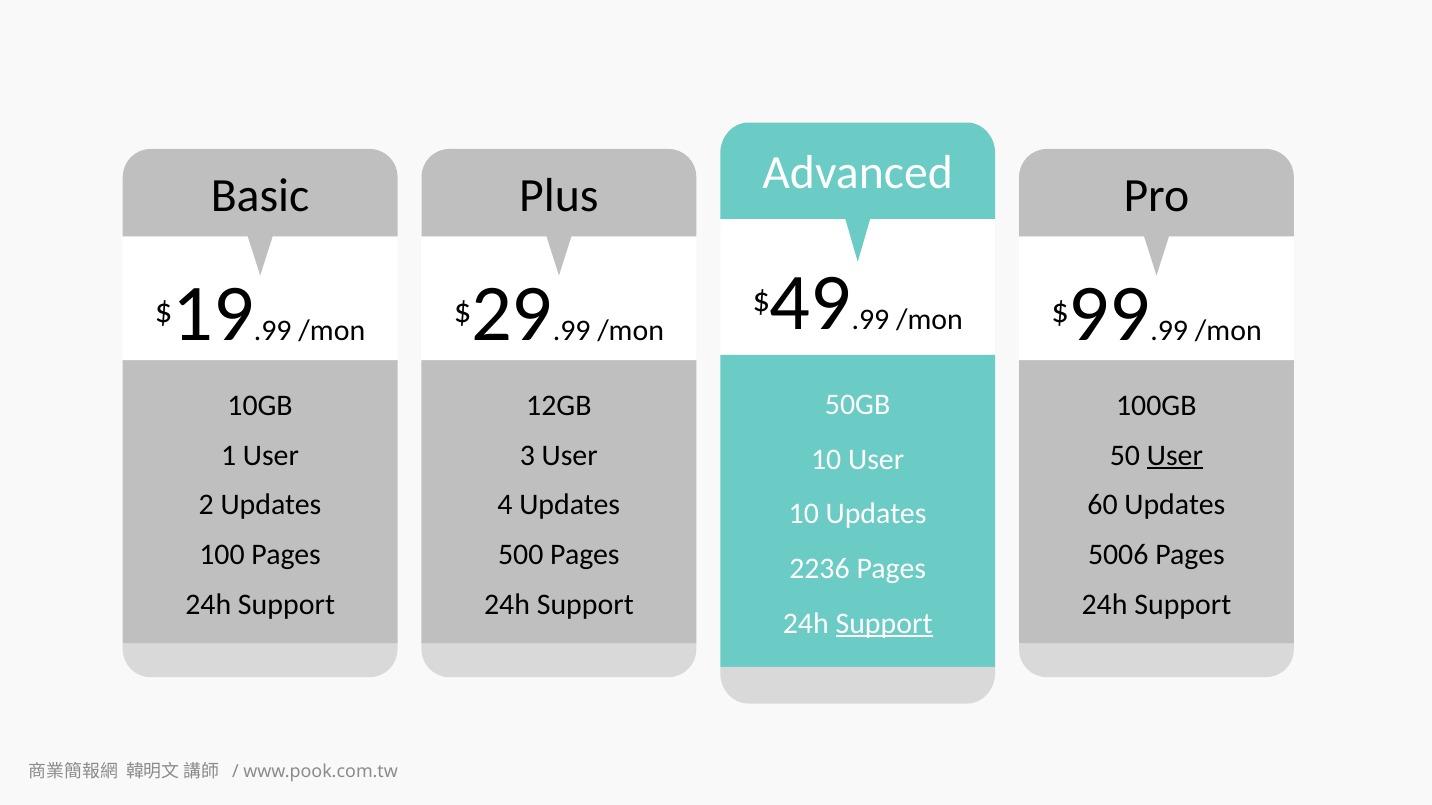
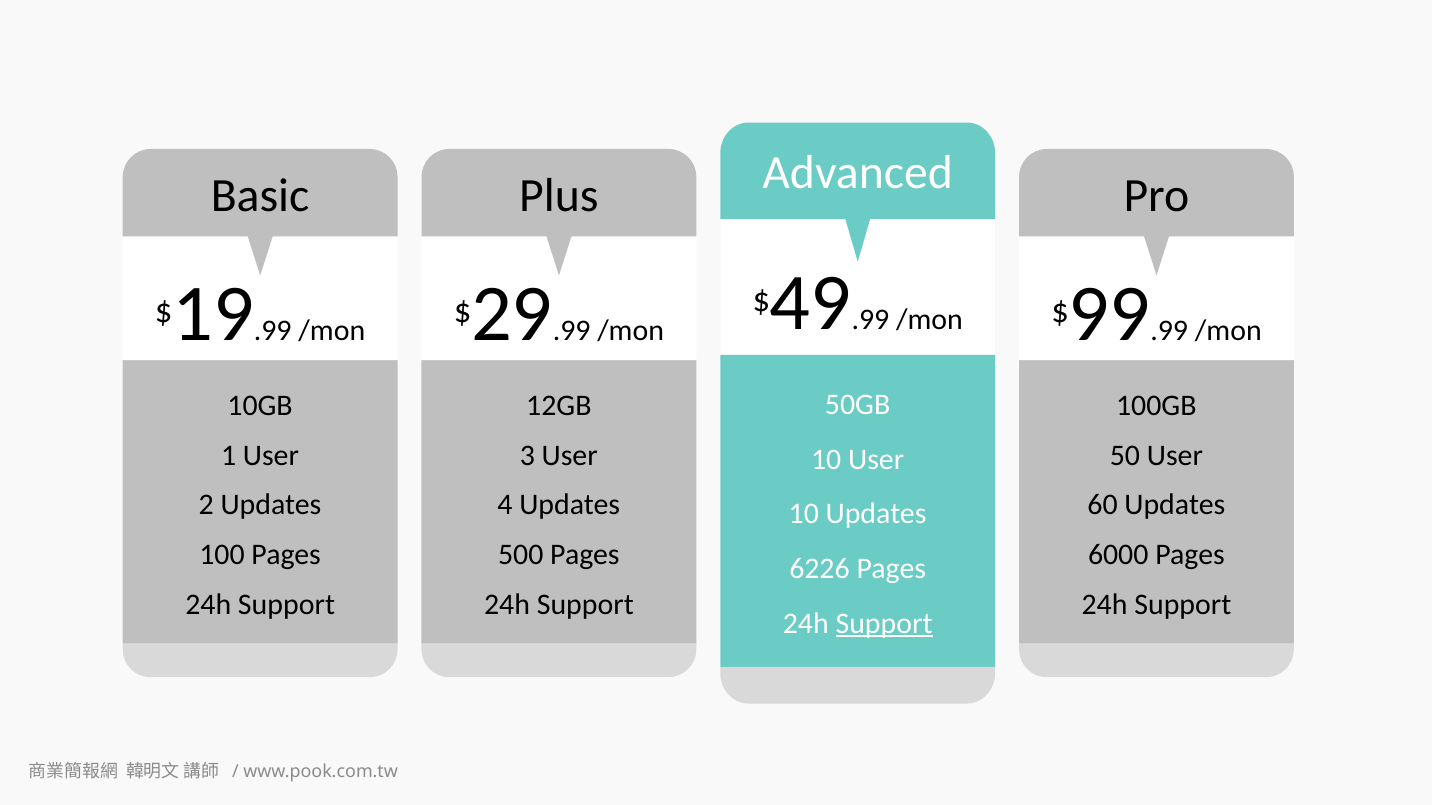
User at (1175, 456) underline: present -> none
5006: 5006 -> 6000
2236: 2236 -> 6226
